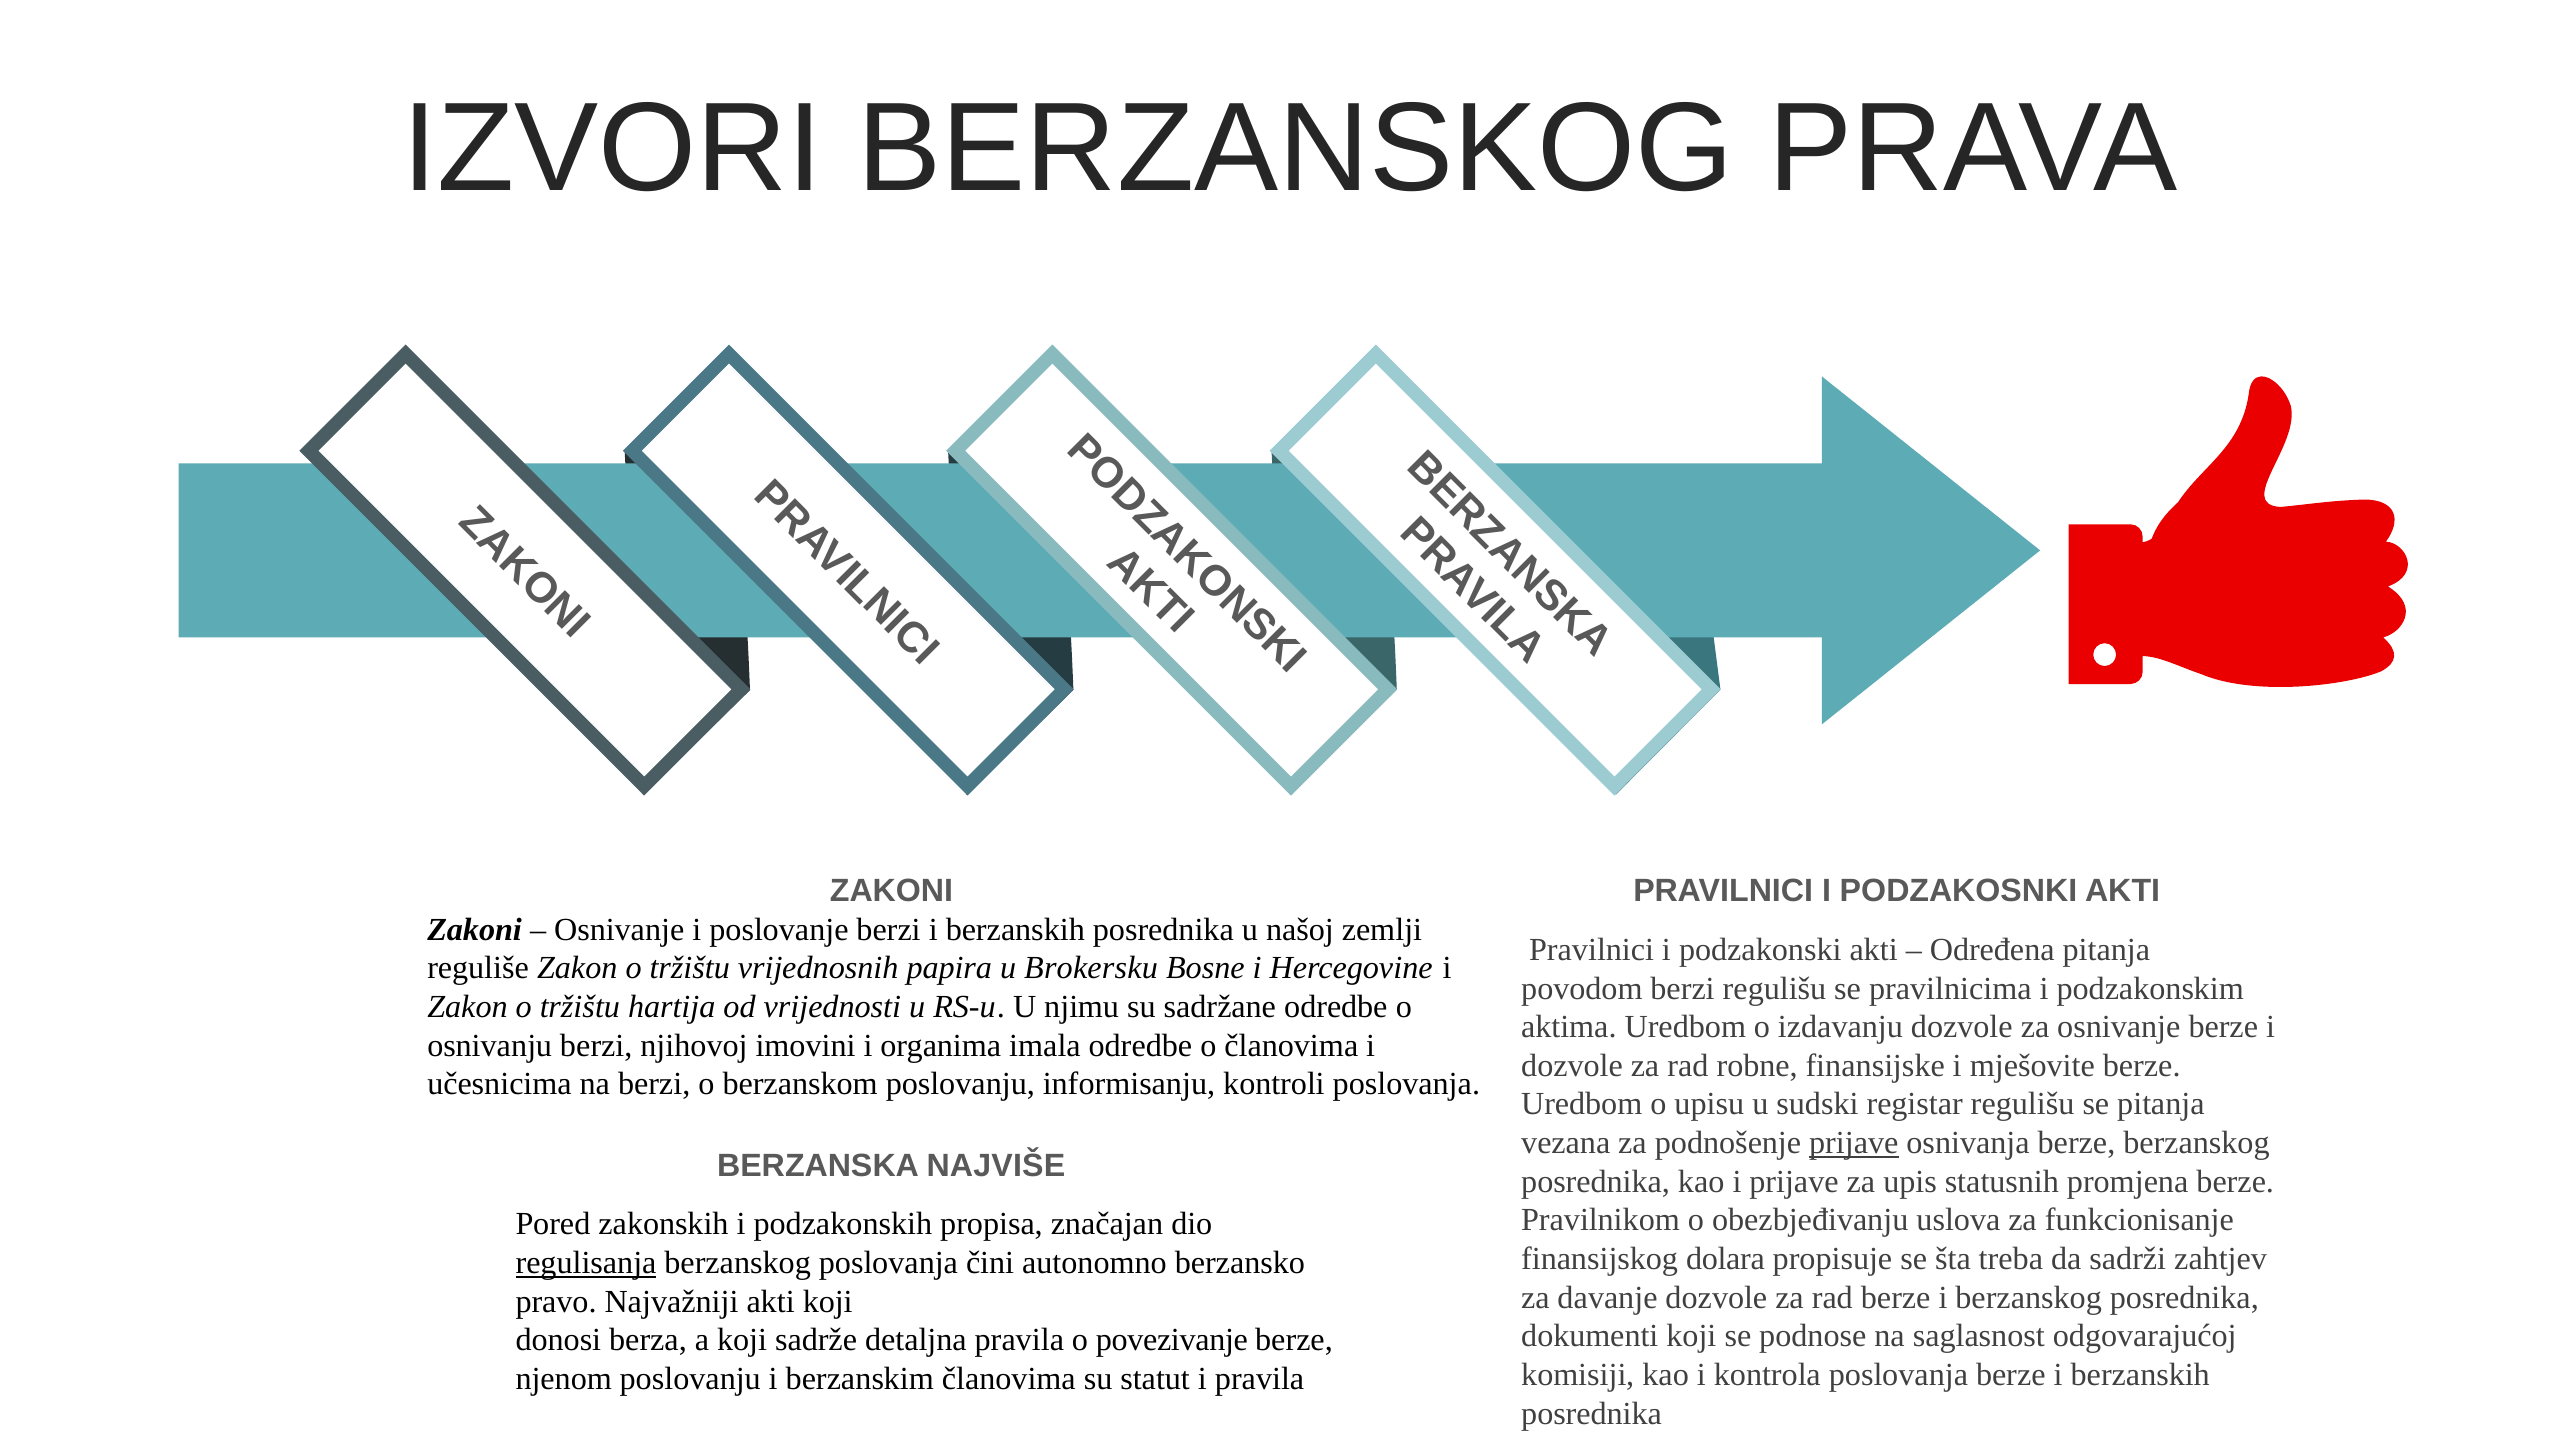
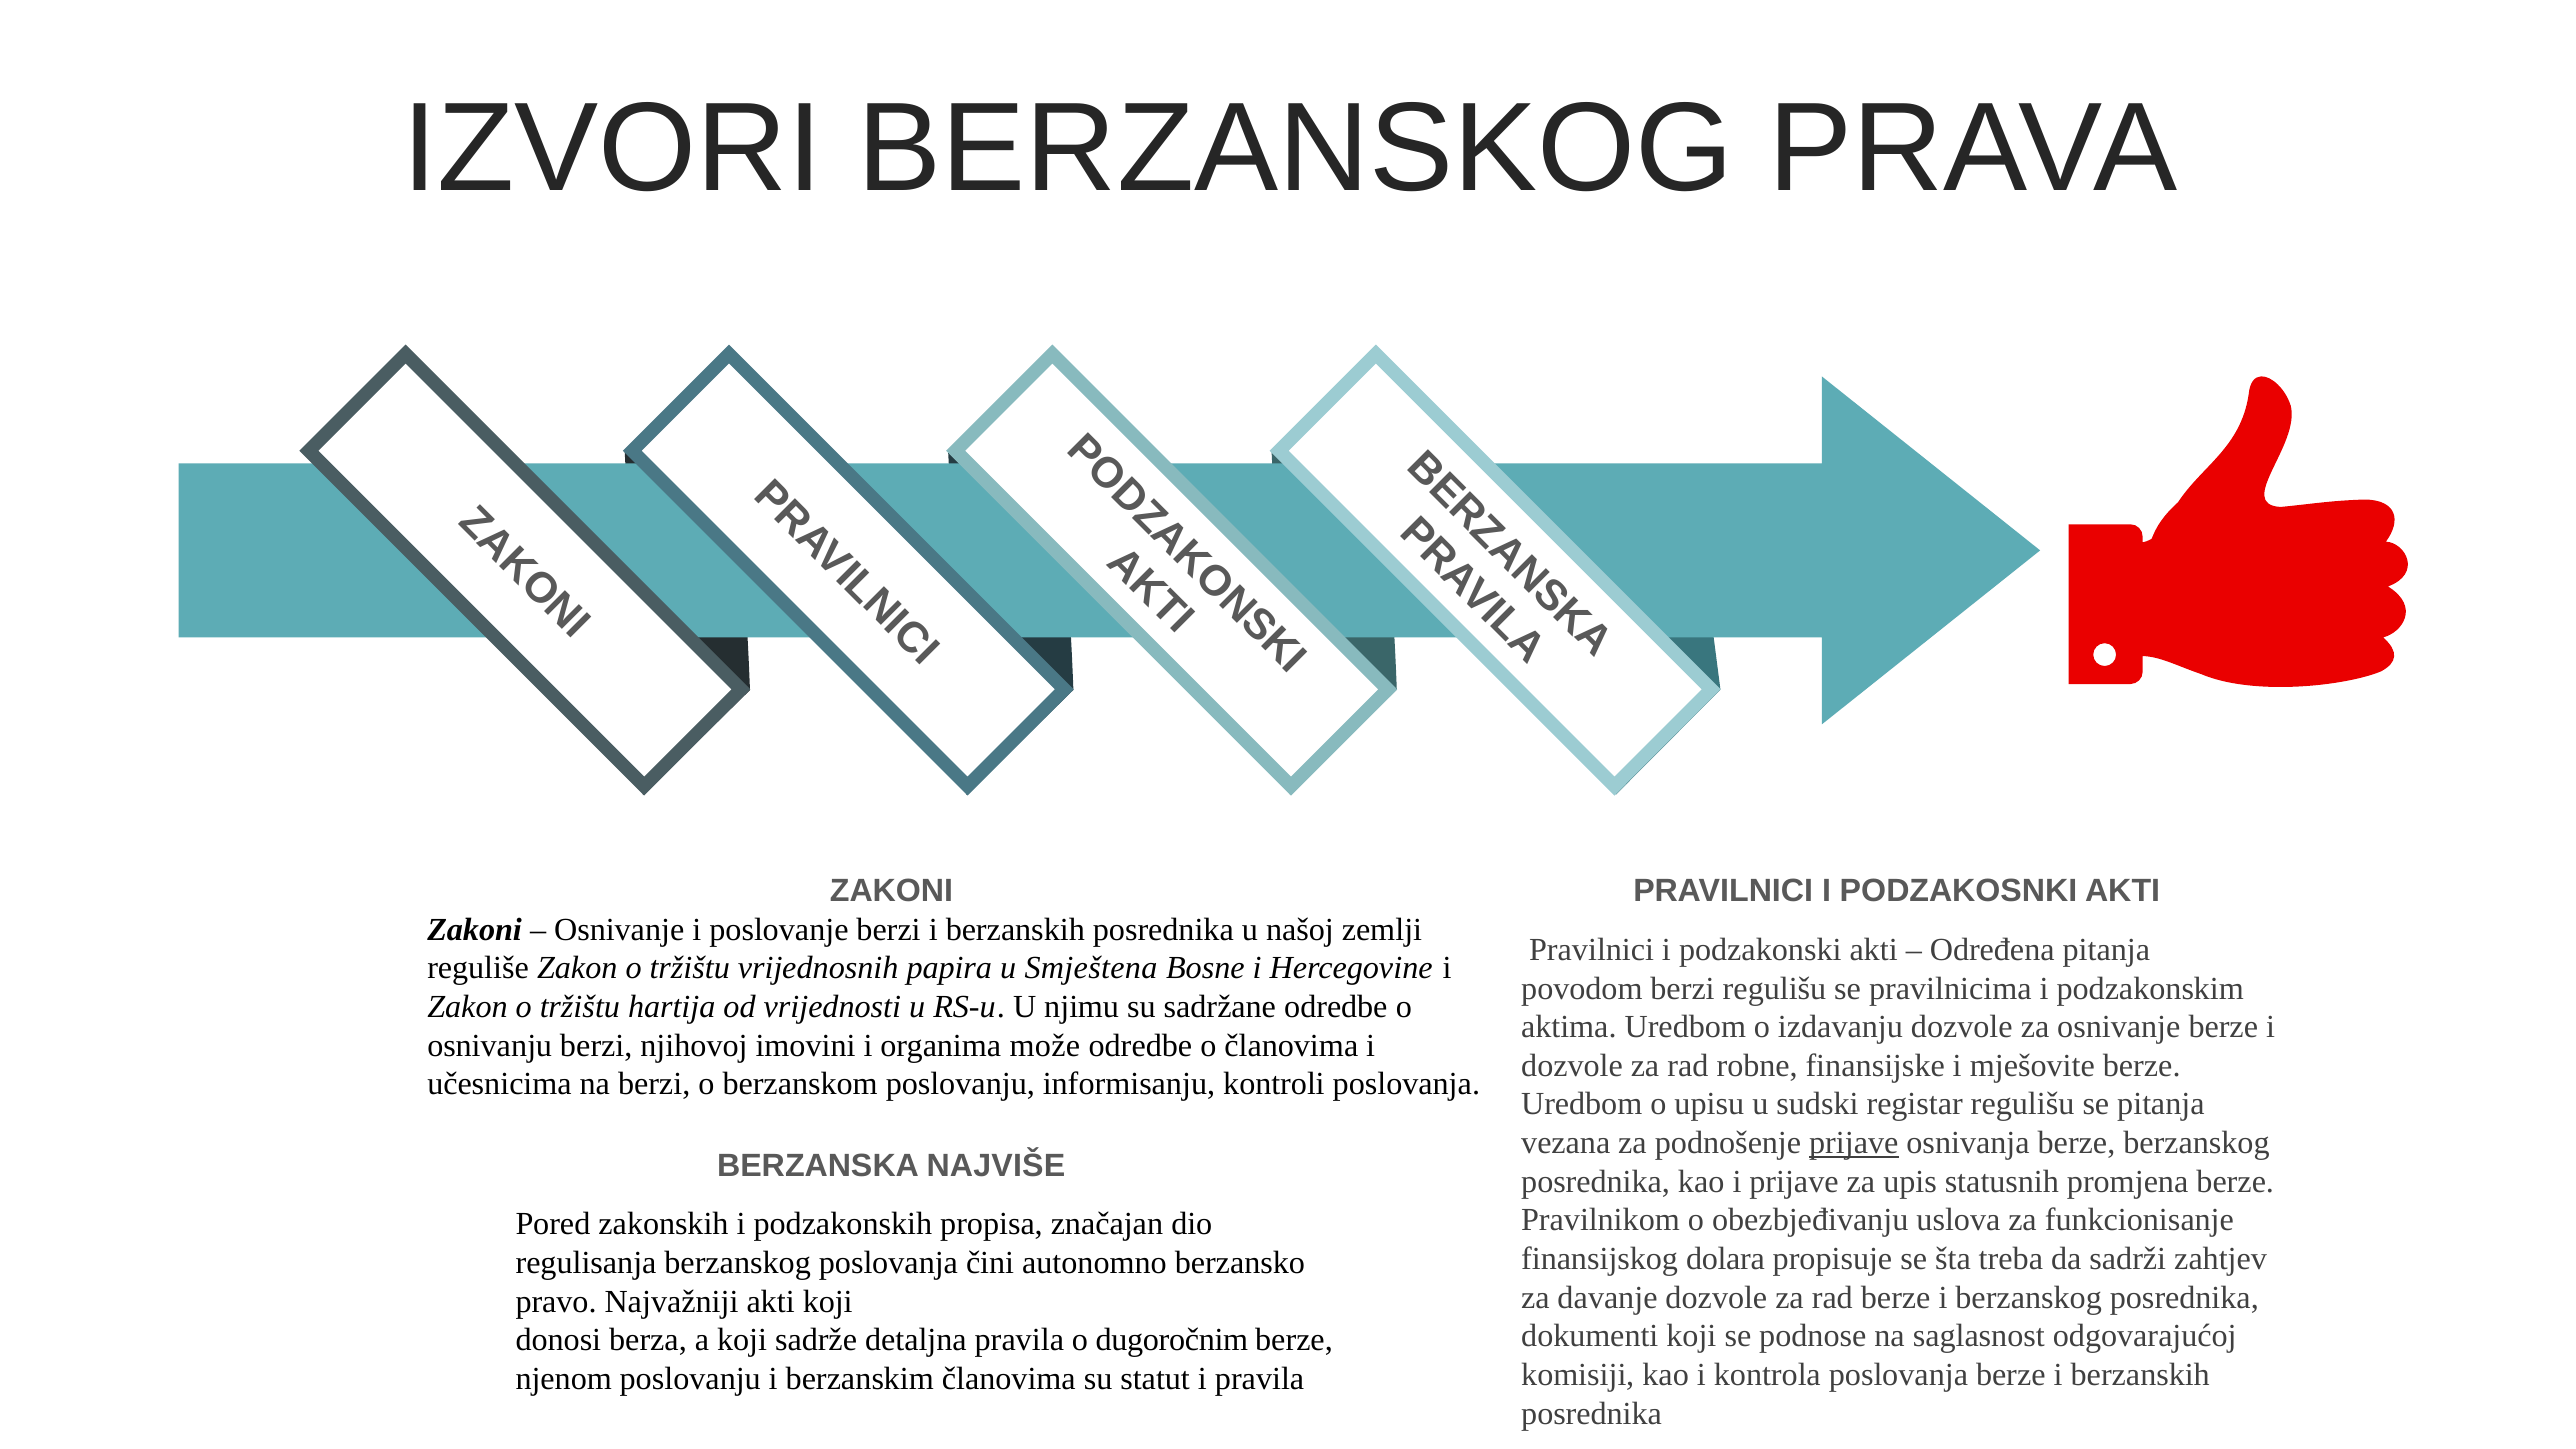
Brokersku: Brokersku -> Smještena
imala: imala -> može
regulisanja underline: present -> none
povezivanje: povezivanje -> dugoročnim
